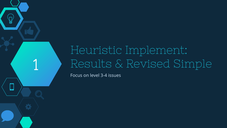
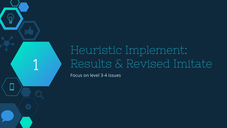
Simple: Simple -> Imitate
